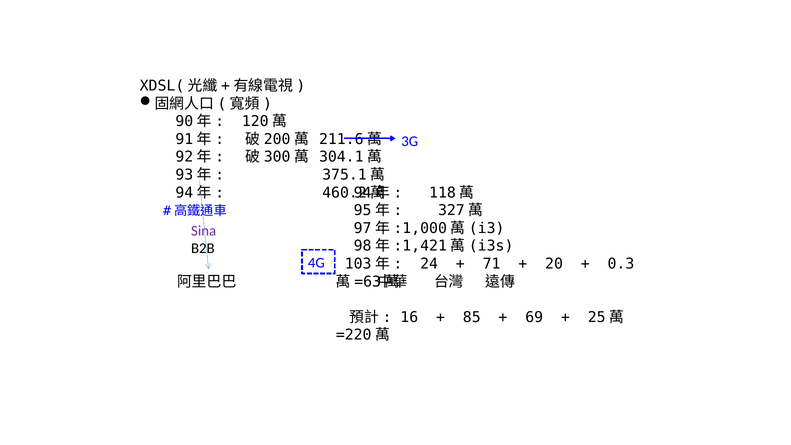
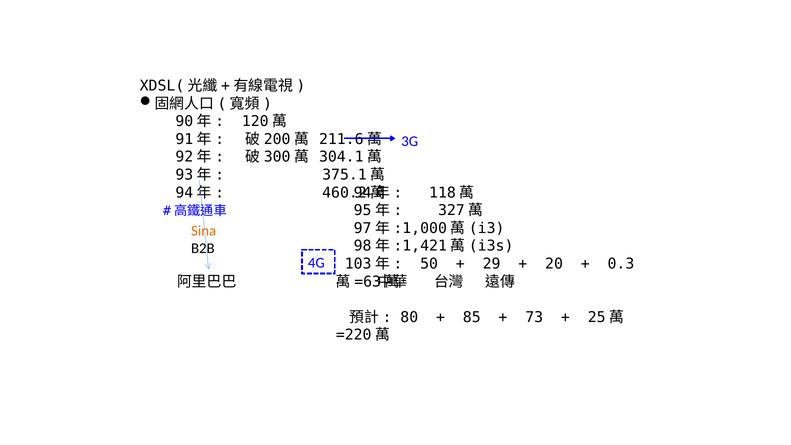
Sina colour: purple -> orange
24: 24 -> 50
71: 71 -> 29
16: 16 -> 80
69: 69 -> 73
